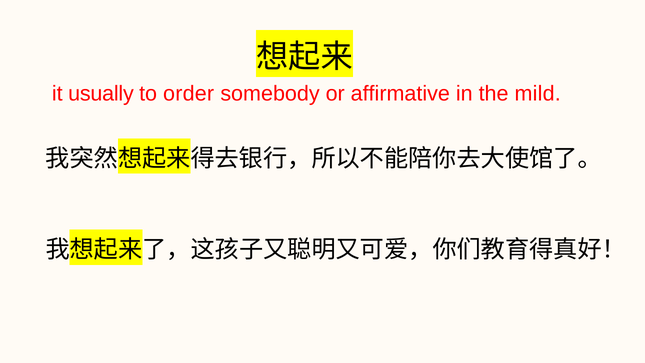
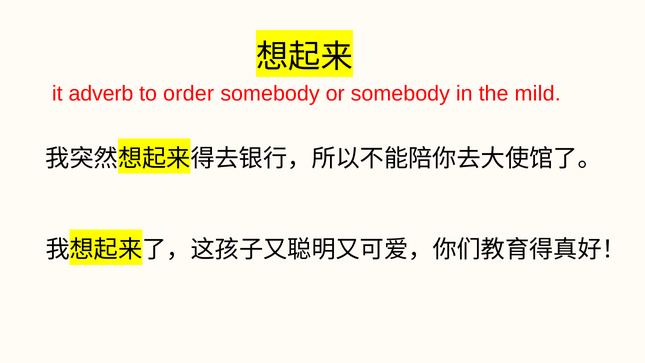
usually: usually -> adverb
or affirmative: affirmative -> somebody
